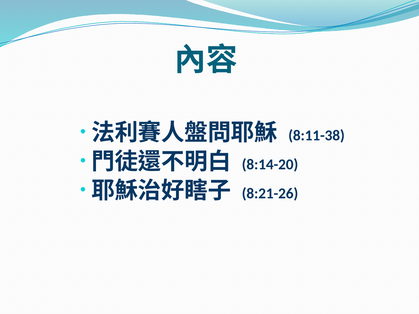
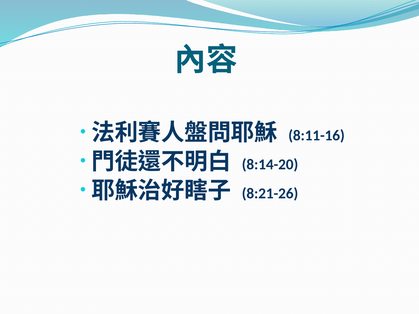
8:11-38: 8:11-38 -> 8:11-16
